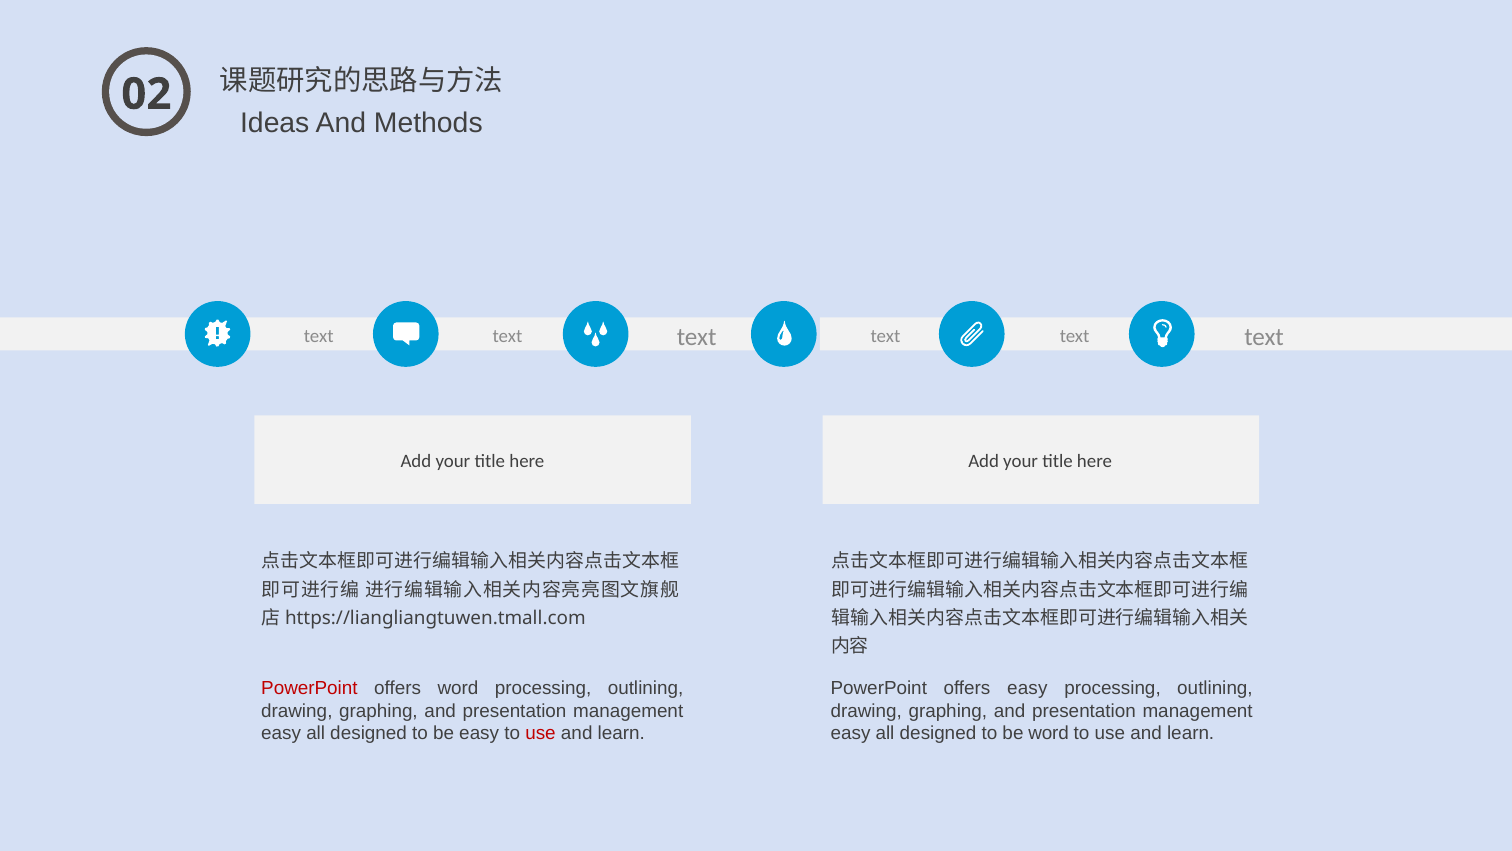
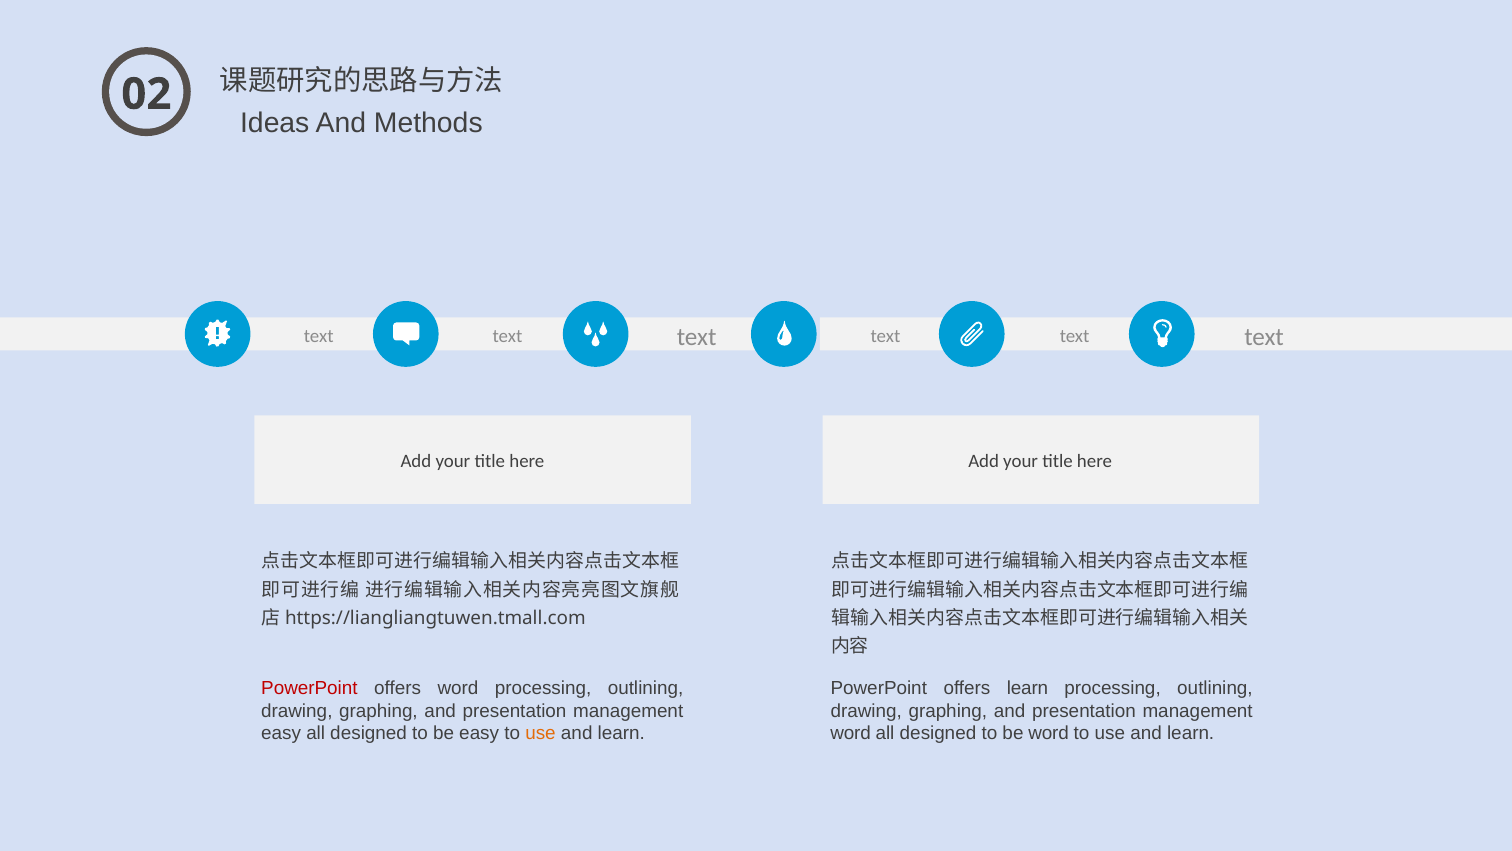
offers easy: easy -> learn
use at (540, 733) colour: red -> orange
easy at (851, 733): easy -> word
